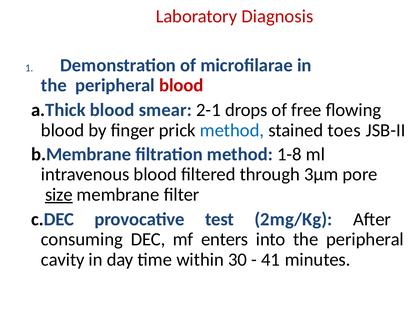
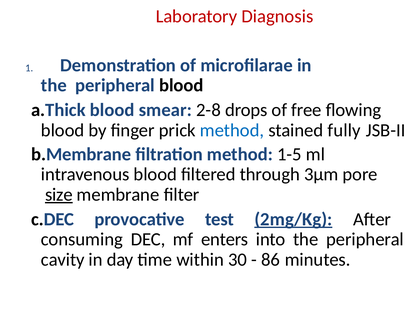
blood at (181, 85) colour: red -> black
2-1: 2-1 -> 2-8
toes: toes -> fully
1-8: 1-8 -> 1-5
2mg/Kg underline: none -> present
41: 41 -> 86
